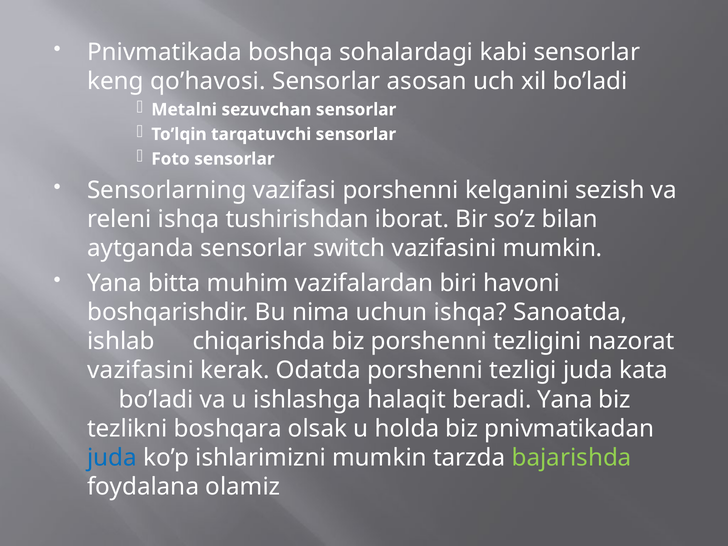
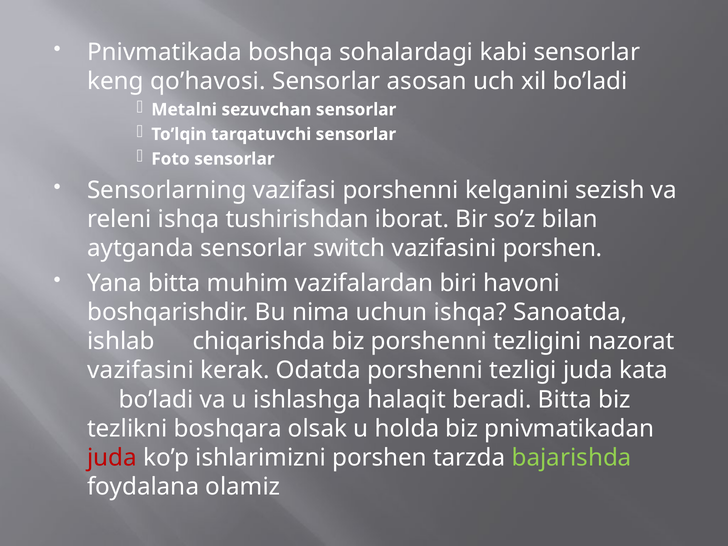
vazifasini mumkin: mumkin -> porshen
beradi Yana: Yana -> Bitta
juda at (112, 458) colour: blue -> red
ishlarimizni mumkin: mumkin -> porshen
